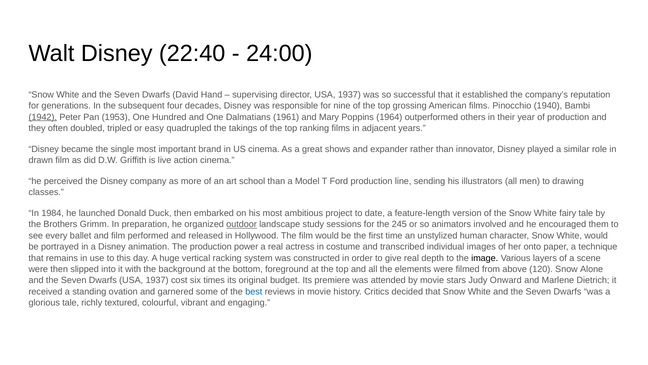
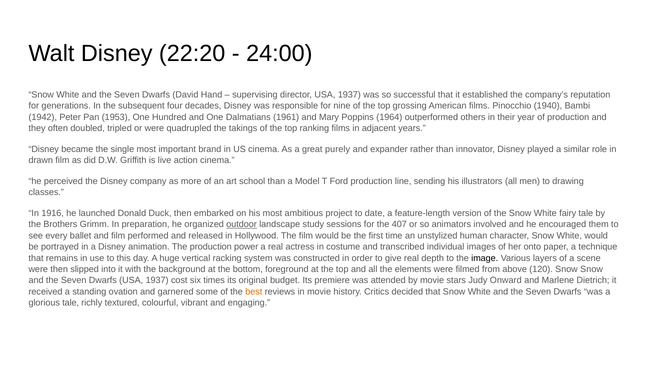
22:40: 22:40 -> 22:20
1942 underline: present -> none
or easy: easy -> were
shows: shows -> purely
1984: 1984 -> 1916
245: 245 -> 407
Snow Alone: Alone -> Snow
best colour: blue -> orange
